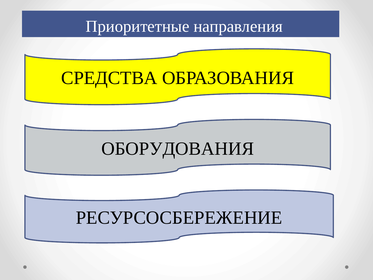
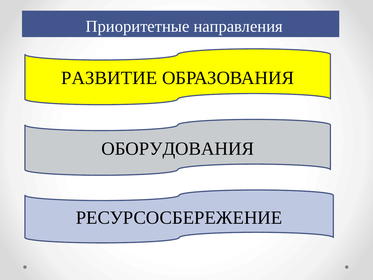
СРЕДСТВА: СРЕДСТВА -> РАЗВИТИЕ
